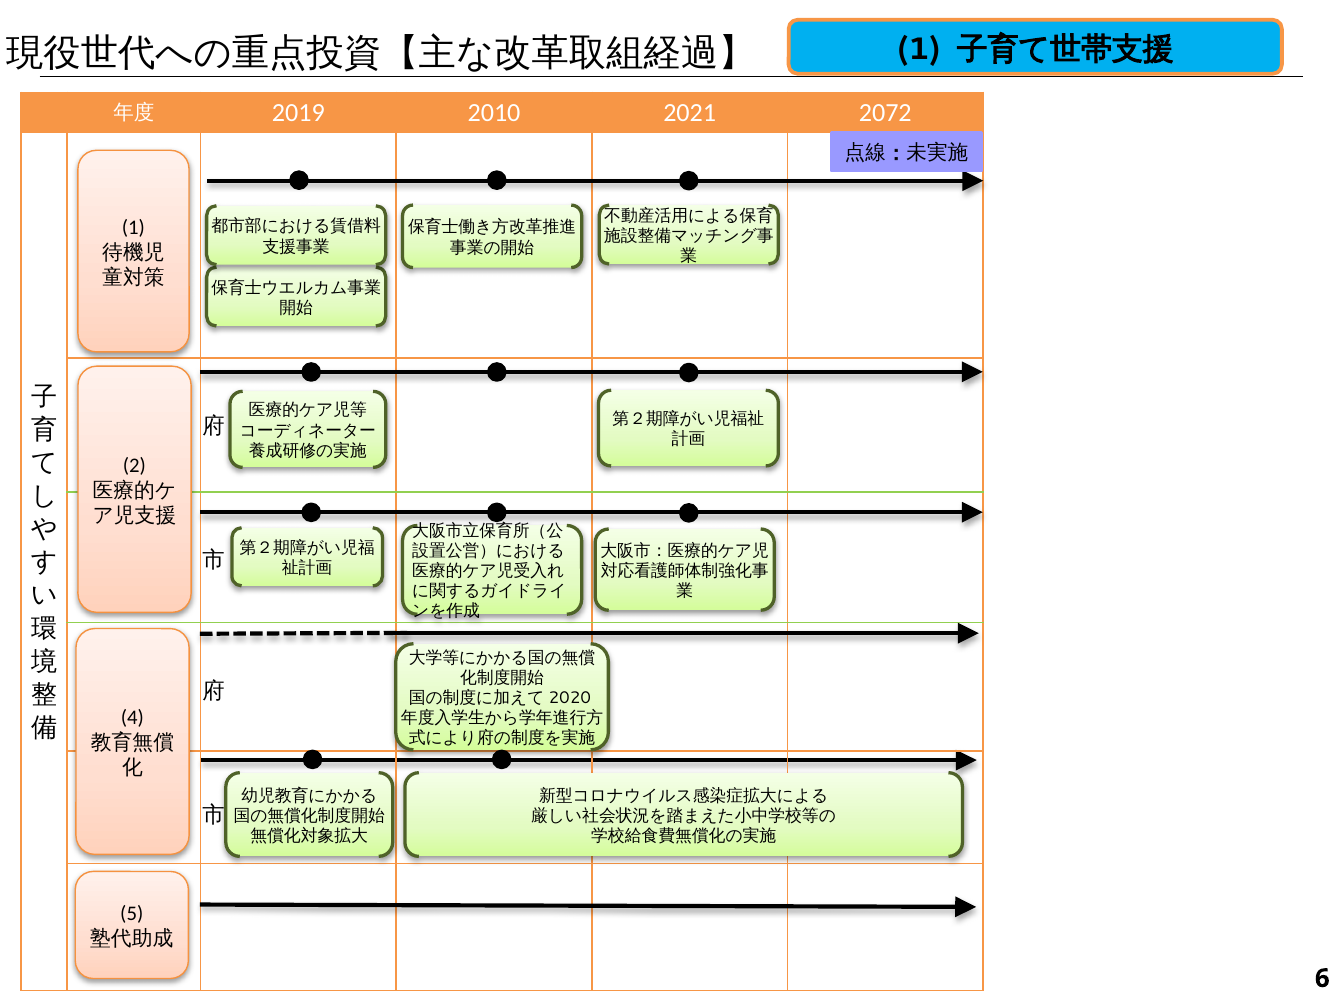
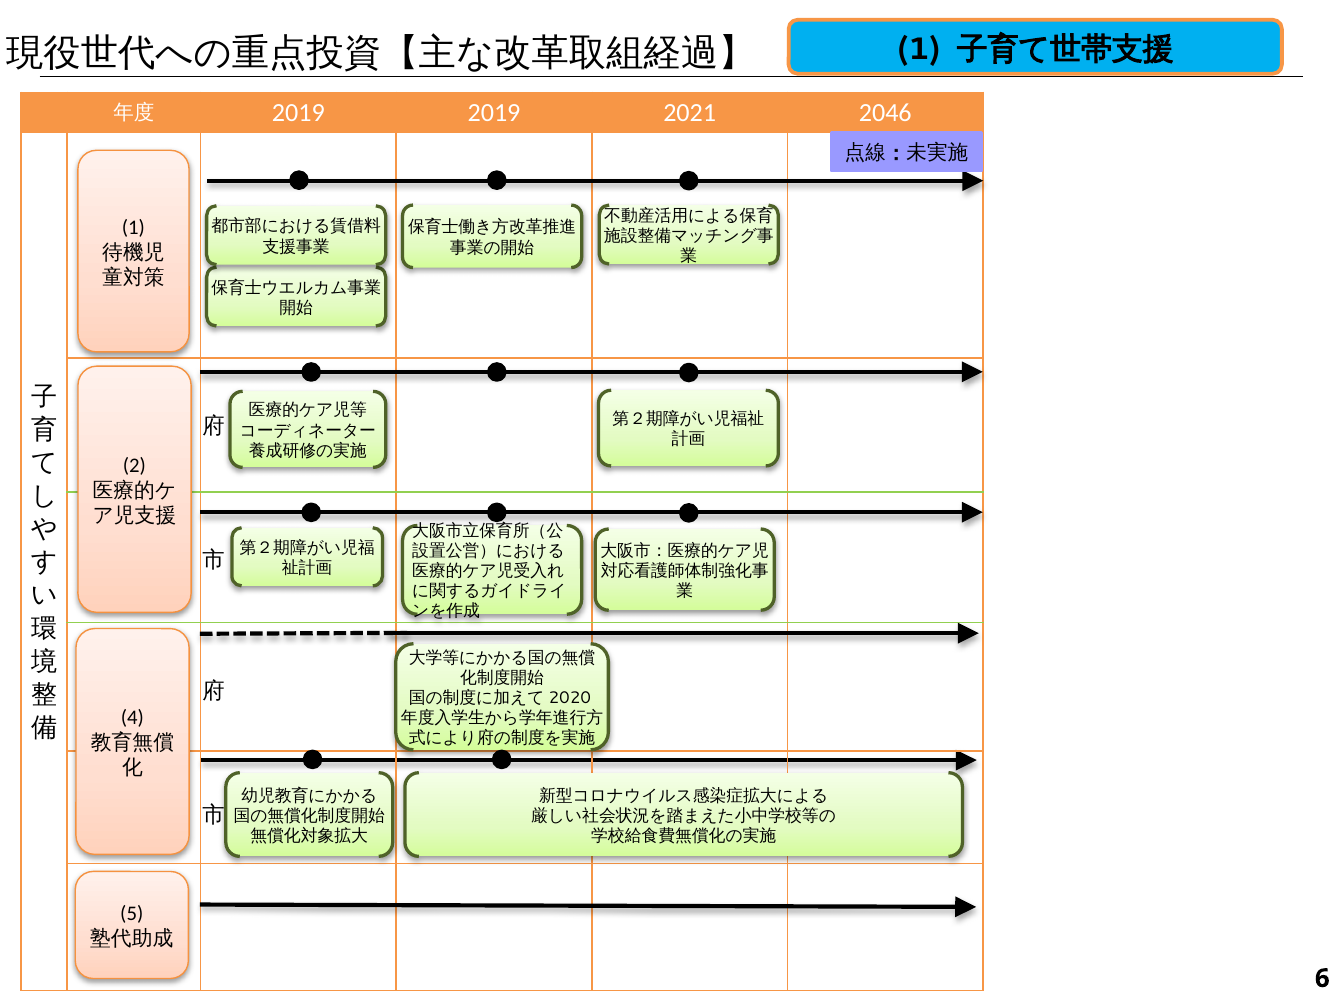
2019 2010: 2010 -> 2019
2072: 2072 -> 2046
